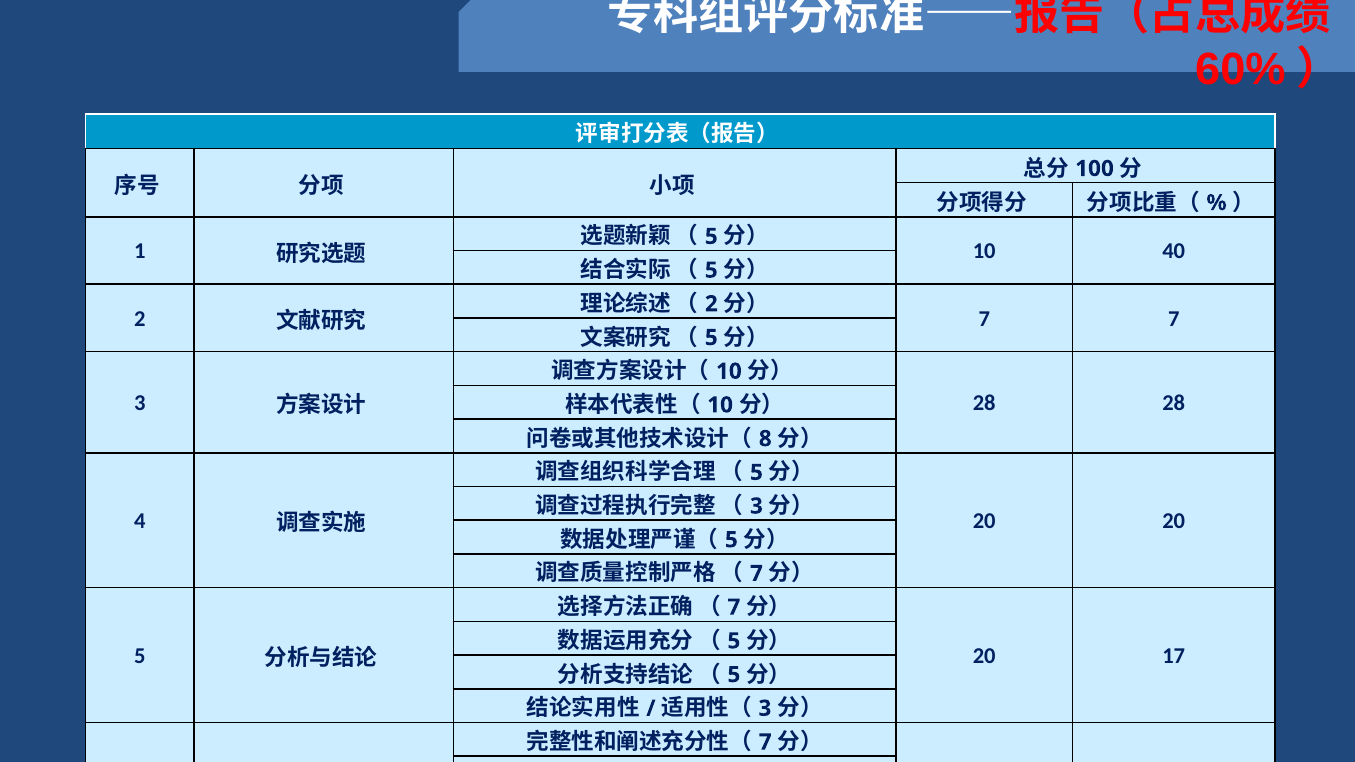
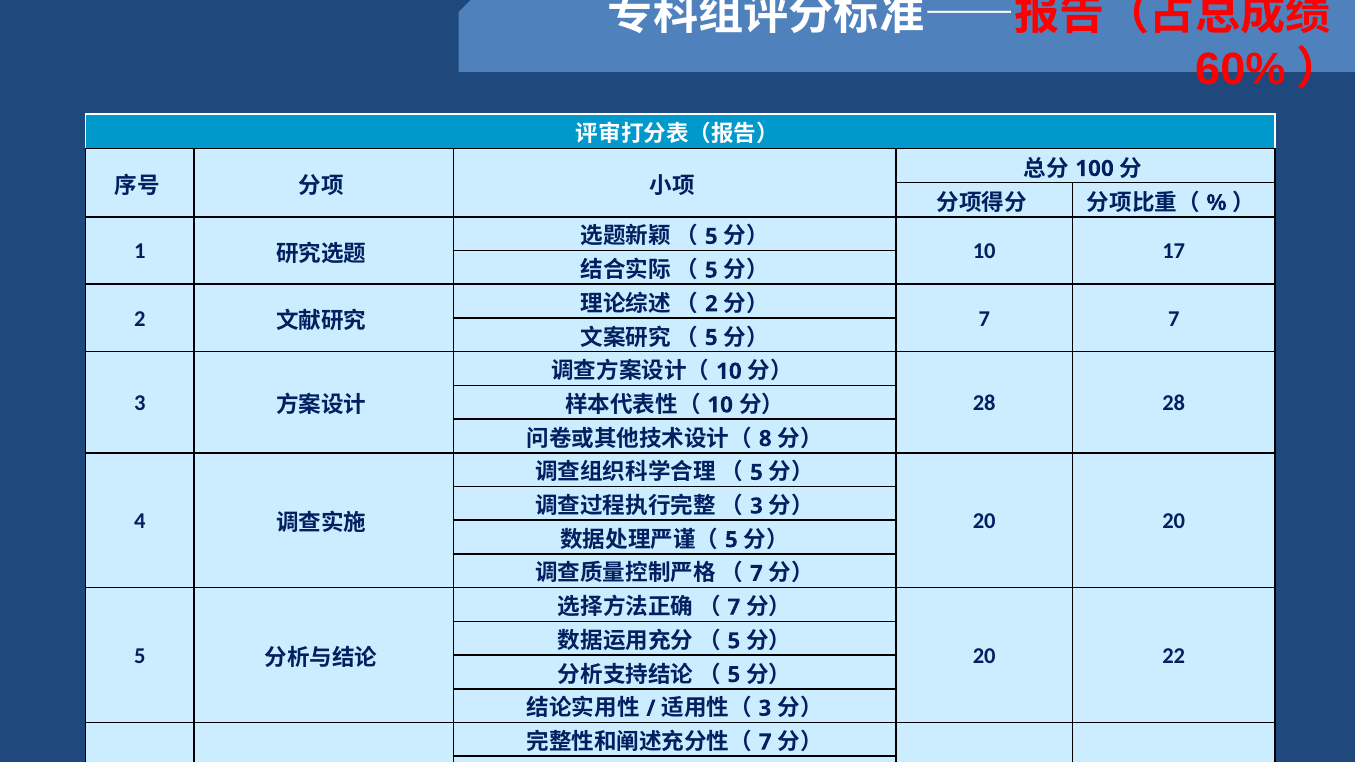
40: 40 -> 17
17: 17 -> 22
